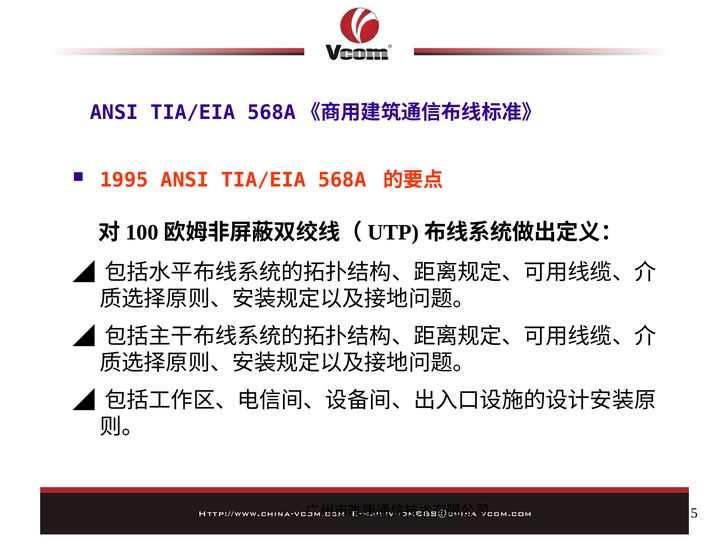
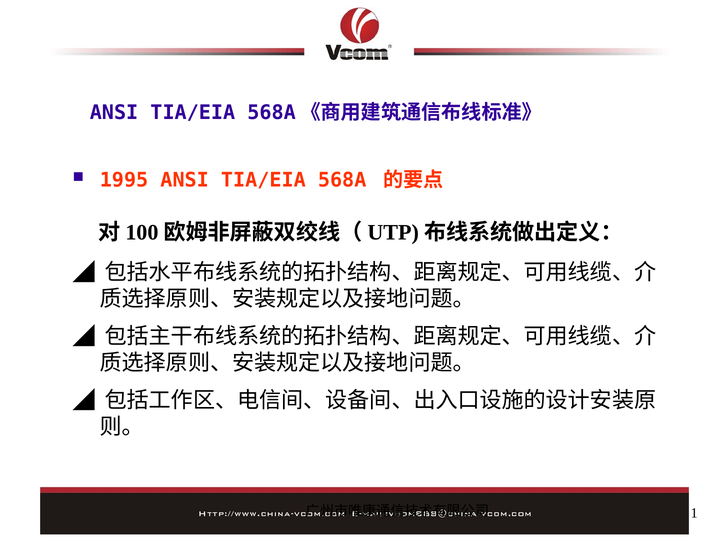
5: 5 -> 1
